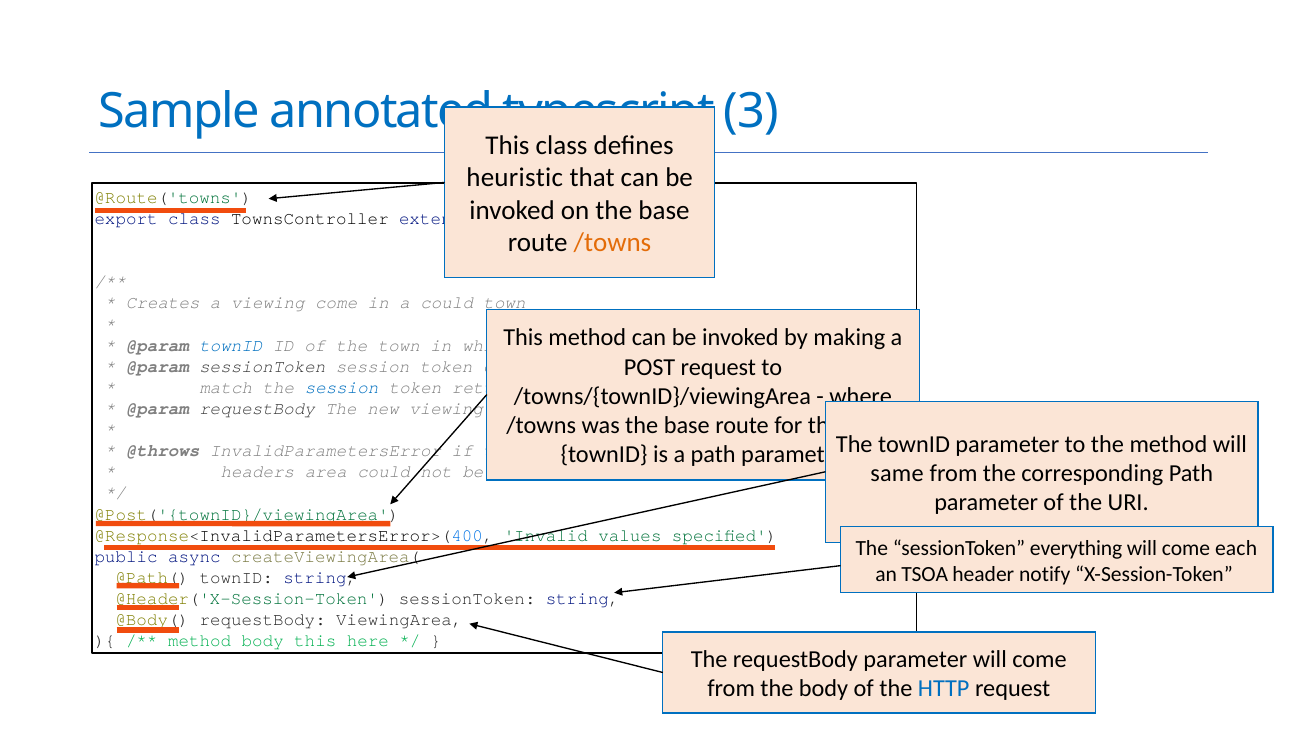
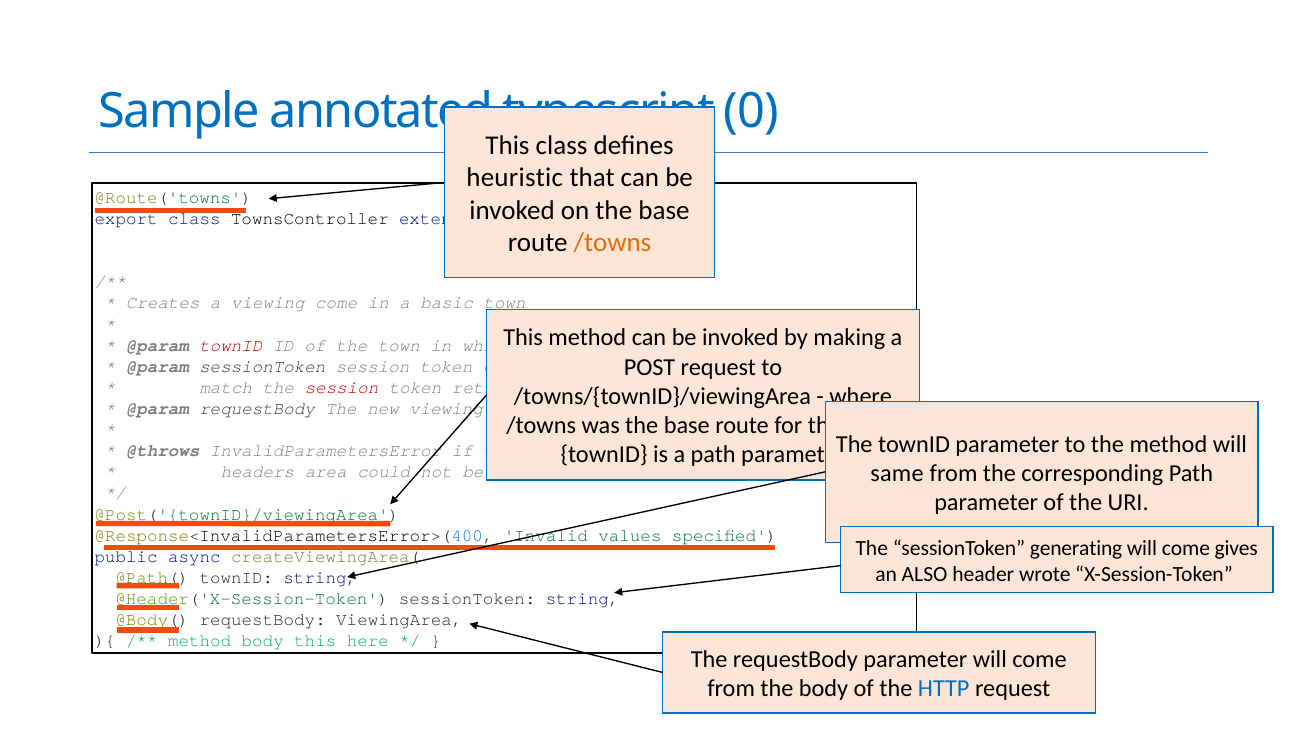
3: 3 -> 0
a could: could -> basic
townID at (231, 345) colour: blue -> red
session at (342, 387) colour: blue -> red
everything: everything -> generating
each: each -> gives
TSOA: TSOA -> ALSO
notify: notify -> wrote
